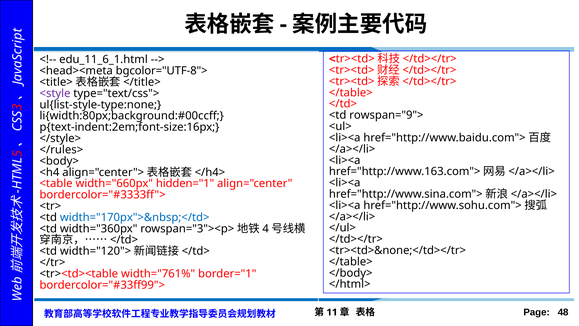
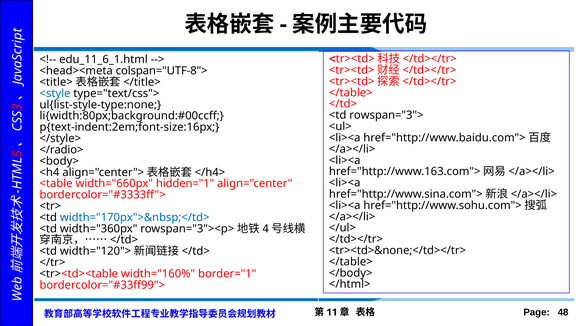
bgcolor="UTF-8">: bgcolor="UTF-8"> -> colspan="UTF-8">
<style colour: purple -> blue
rowspan="9">: rowspan="9"> -> rowspan="3">
</rules>: </rules> -> </radio>
width="761%: width="761% -> width="160%
